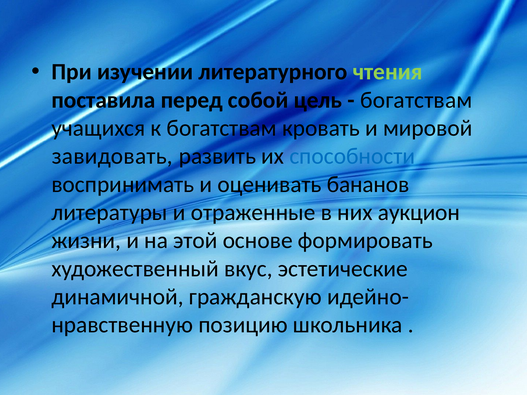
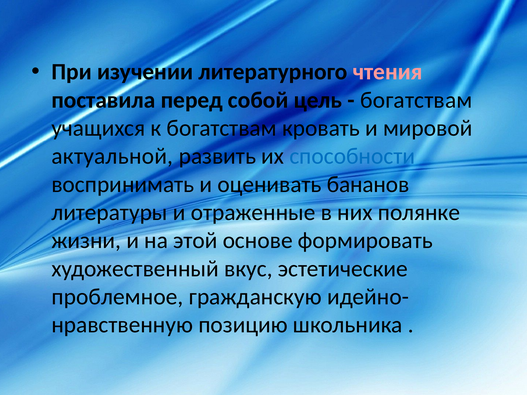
чтения colour: light green -> pink
завидовать: завидовать -> актуальной
аукцион: аукцион -> полянке
динамичной: динамичной -> проблемное
